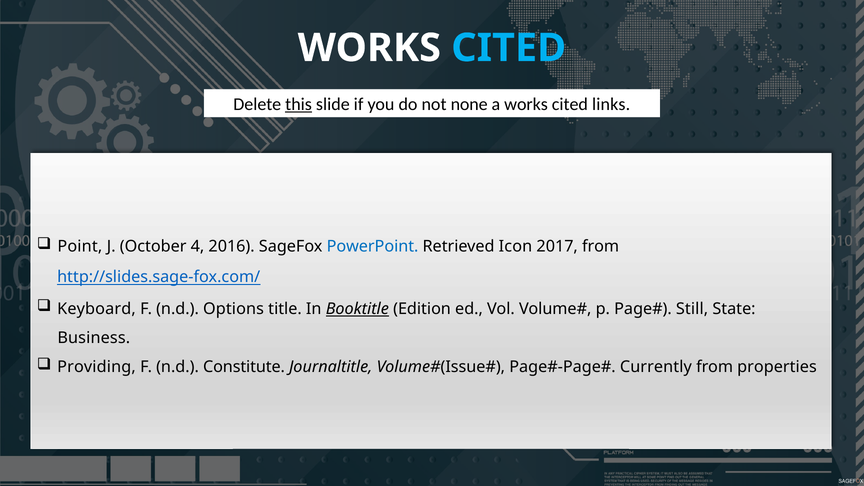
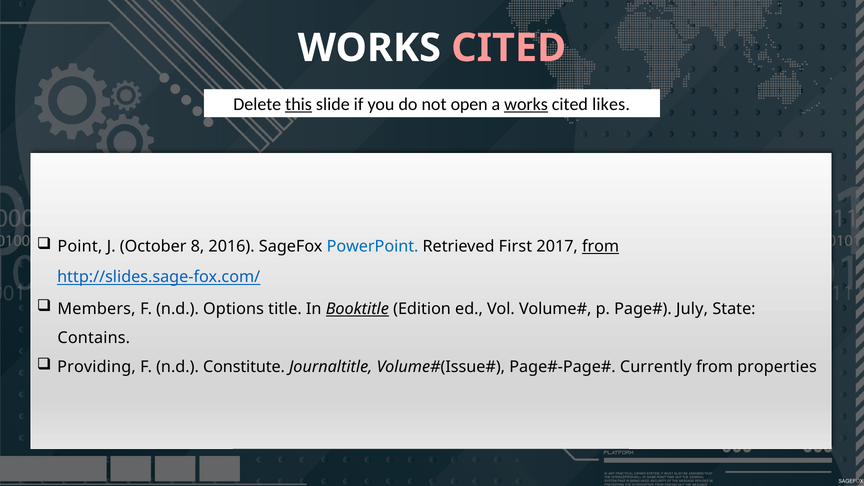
CITED at (509, 48) colour: light blue -> pink
none: none -> open
works at (526, 104) underline: none -> present
links: links -> likes
4: 4 -> 8
Icon: Icon -> First
from at (601, 247) underline: none -> present
Keyboard: Keyboard -> Members
Still: Still -> July
Business: Business -> Contains
